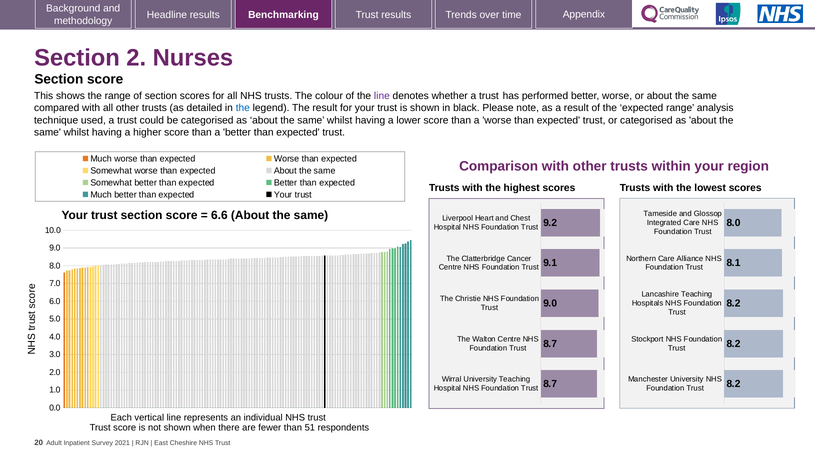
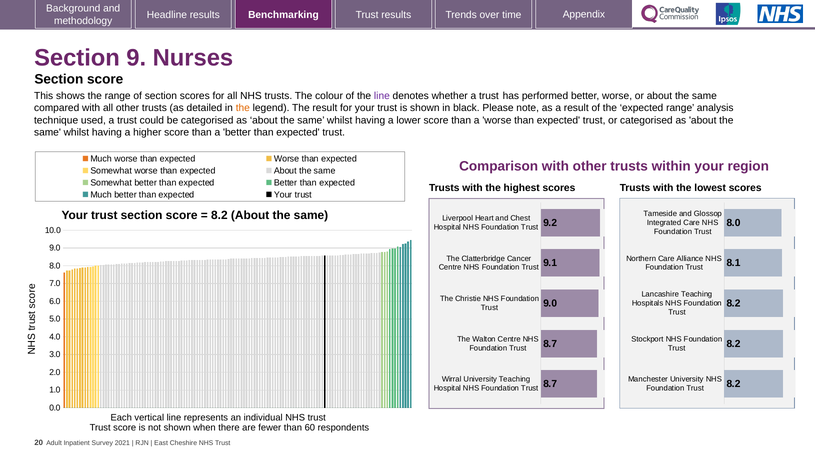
2: 2 -> 9
the at (243, 108) colour: blue -> orange
6.6 at (219, 215): 6.6 -> 8.2
51: 51 -> 60
